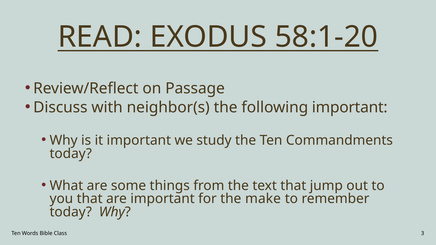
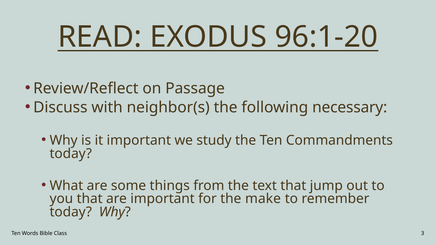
58:1-20: 58:1-20 -> 96:1-20
following important: important -> necessary
